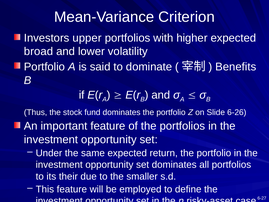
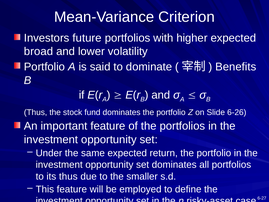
upper: upper -> future
its their: their -> thus
